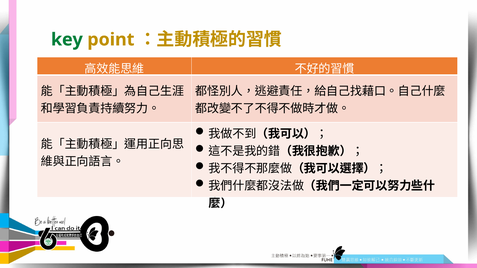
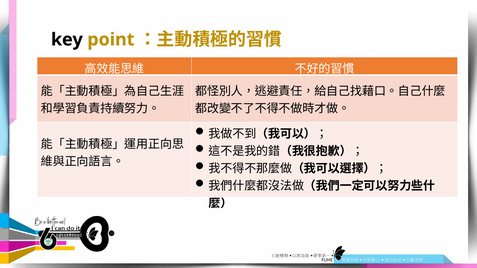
key colour: green -> black
